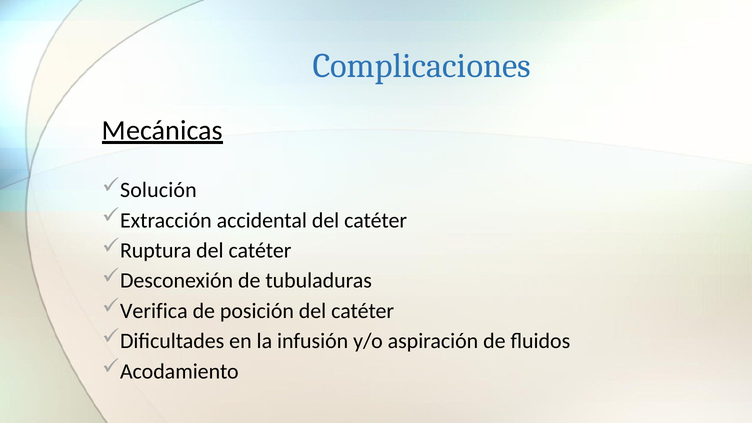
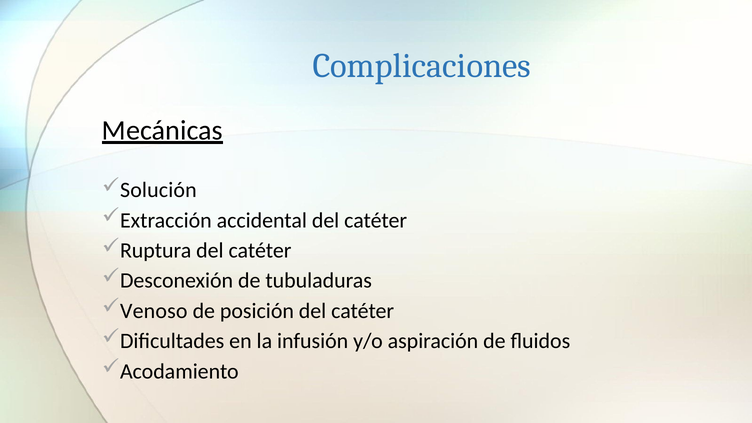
Verifica: Verifica -> Venoso
